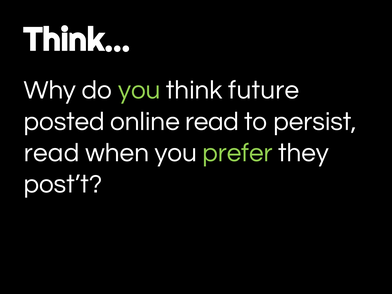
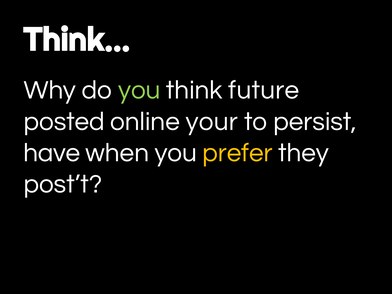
online read: read -> your
read at (52, 153): read -> have
prefer colour: light green -> yellow
